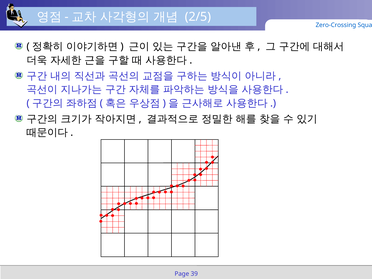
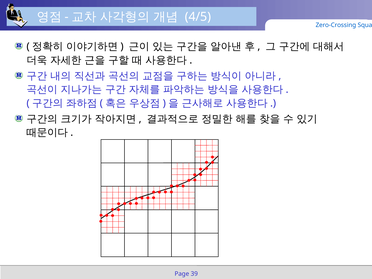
2/5: 2/5 -> 4/5
